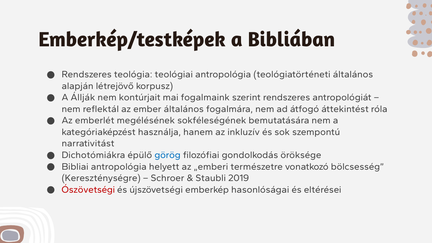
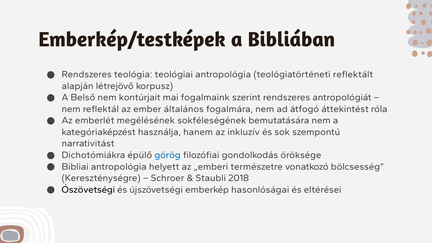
teológiatörténeti általános: általános -> reflektált
Állják: Állják -> Belső
2019: 2019 -> 2018
Ószövetségi colour: red -> black
